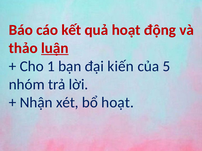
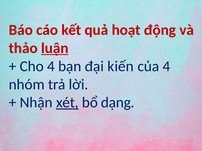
Cho 1: 1 -> 4
của 5: 5 -> 4
xét underline: none -> present
bổ hoạt: hoạt -> dạng
